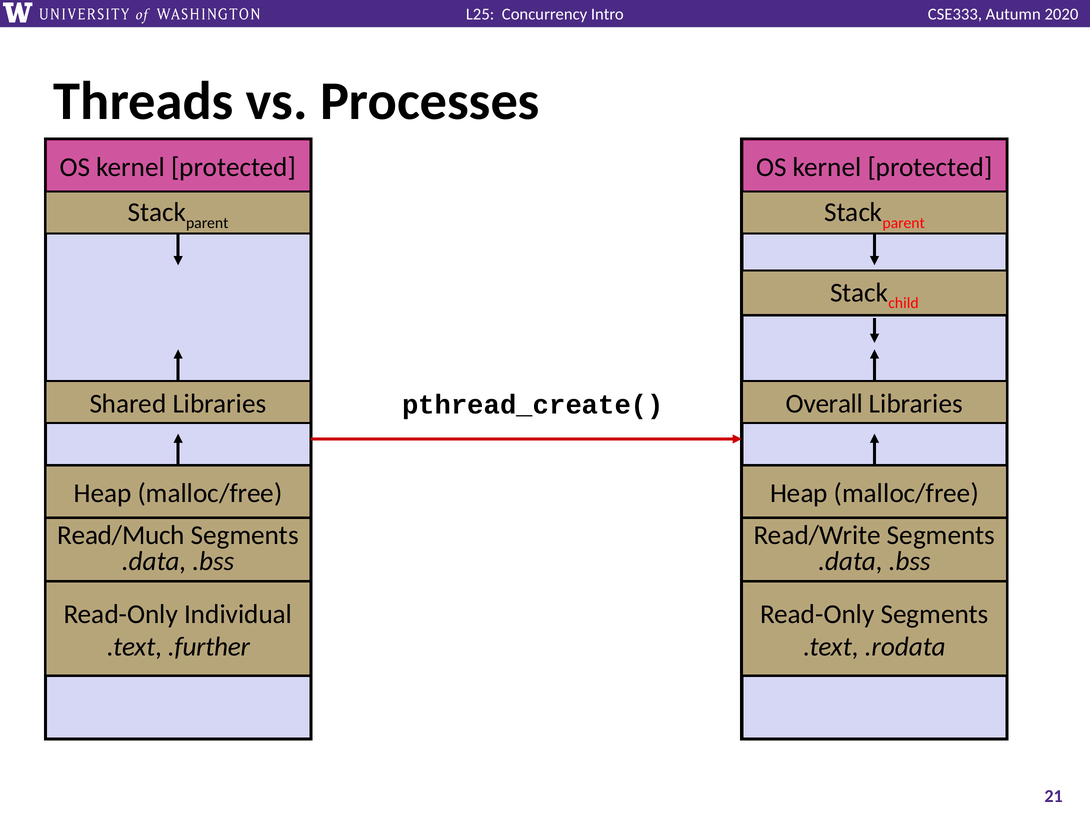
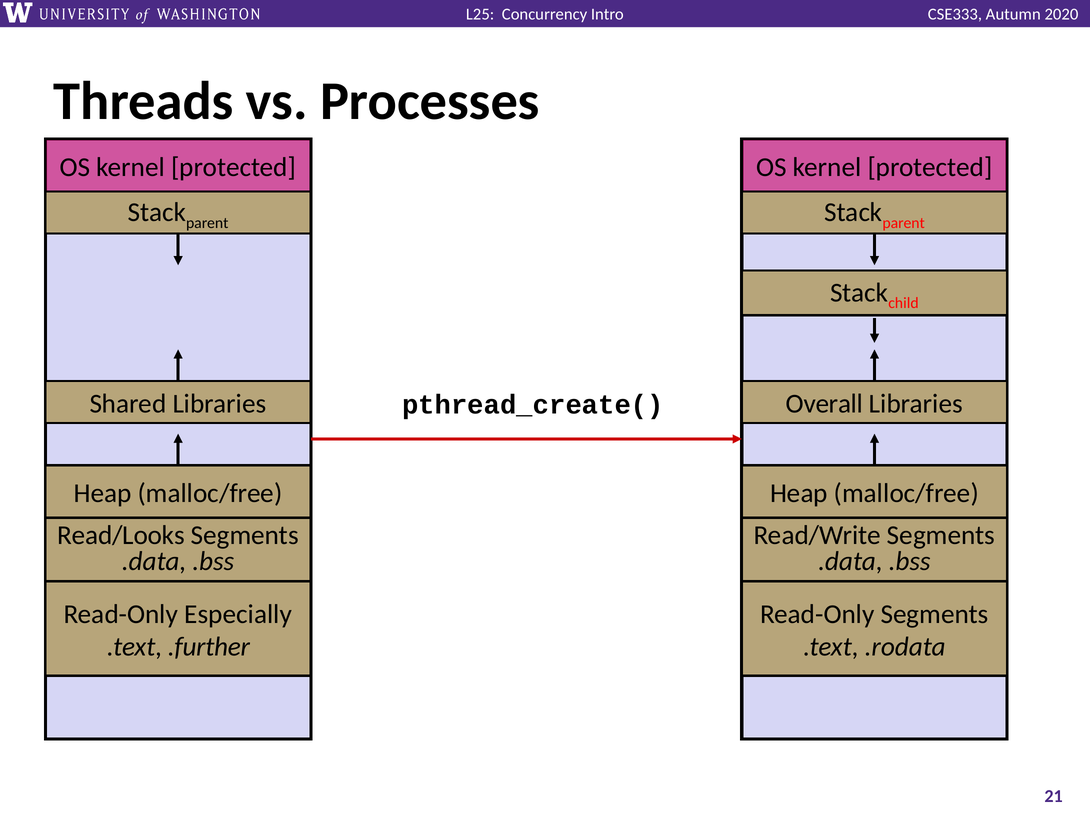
Read/Much: Read/Much -> Read/Looks
Individual: Individual -> Especially
